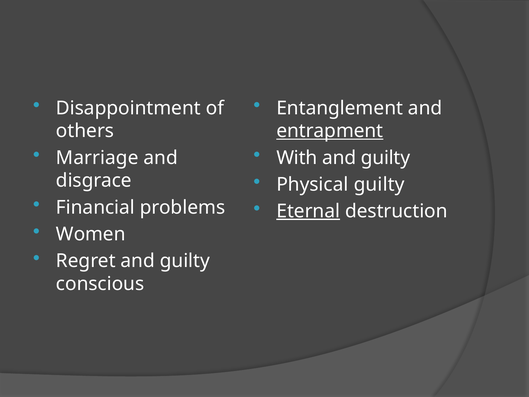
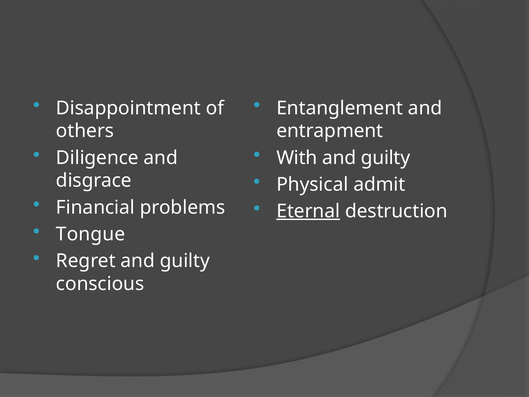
entrapment underline: present -> none
Marriage: Marriage -> Diligence
Physical guilty: guilty -> admit
Women: Women -> Tongue
